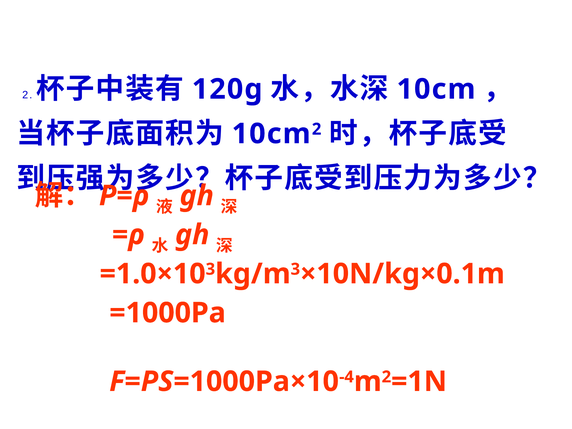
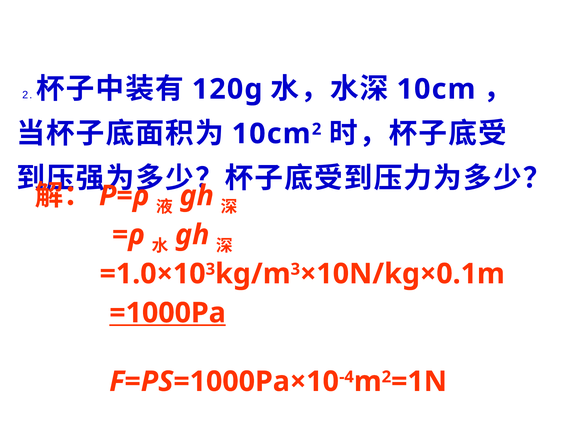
=1000Pa underline: none -> present
